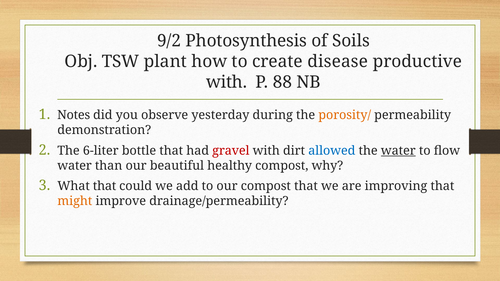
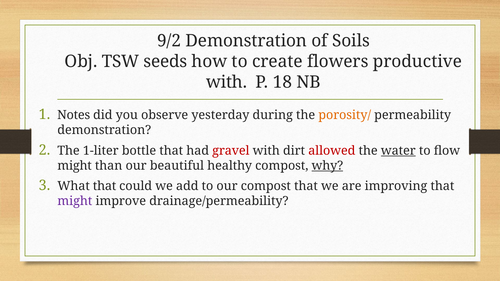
9/2 Photosynthesis: Photosynthesis -> Demonstration
plant: plant -> seeds
disease: disease -> flowers
88: 88 -> 18
6-liter: 6-liter -> 1-liter
allowed colour: blue -> red
water at (75, 166): water -> might
why underline: none -> present
might at (75, 201) colour: orange -> purple
